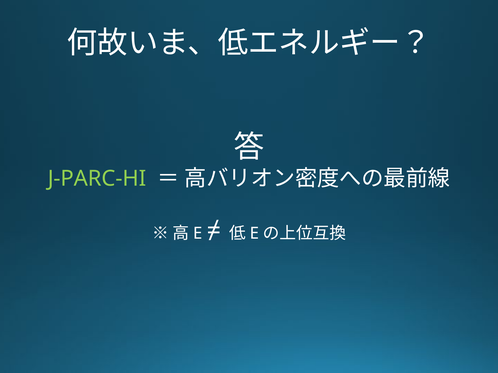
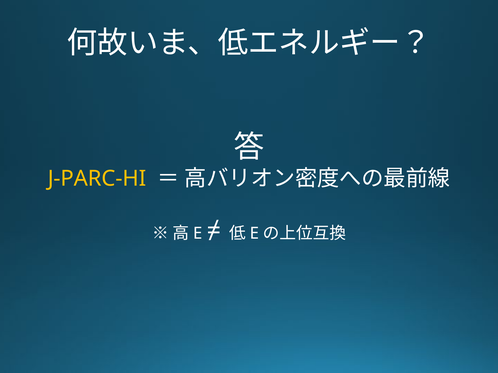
J-PARC-HI colour: light green -> yellow
